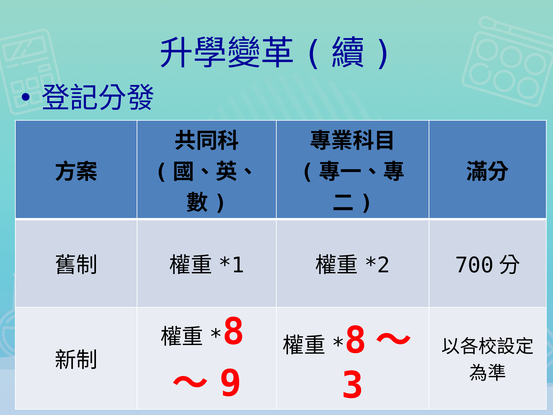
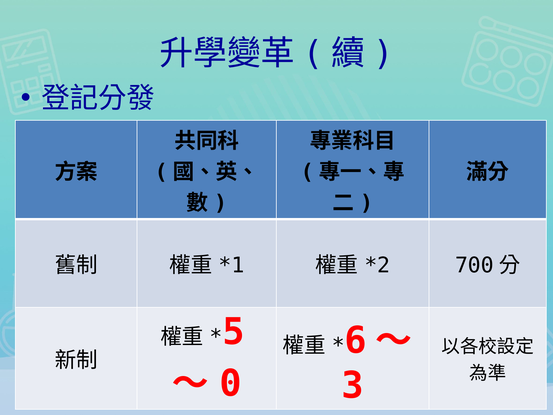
8 at (234, 332): 8 -> 5
8 at (356, 341): 8 -> 6
9: 9 -> 0
